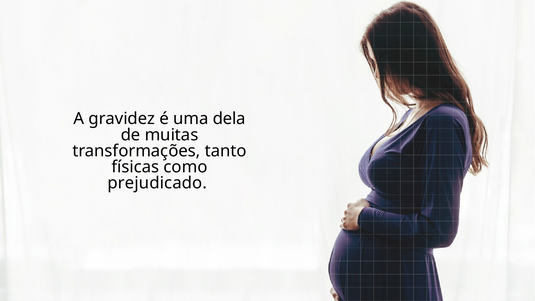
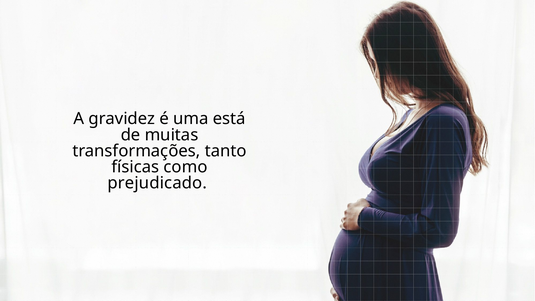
dela: dela -> está
